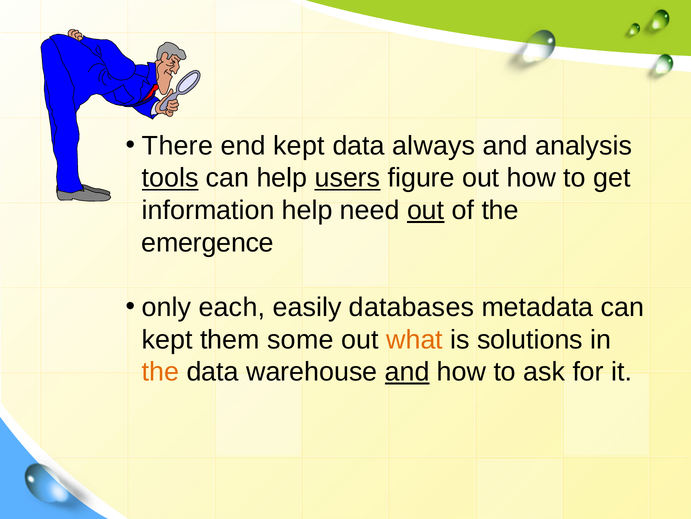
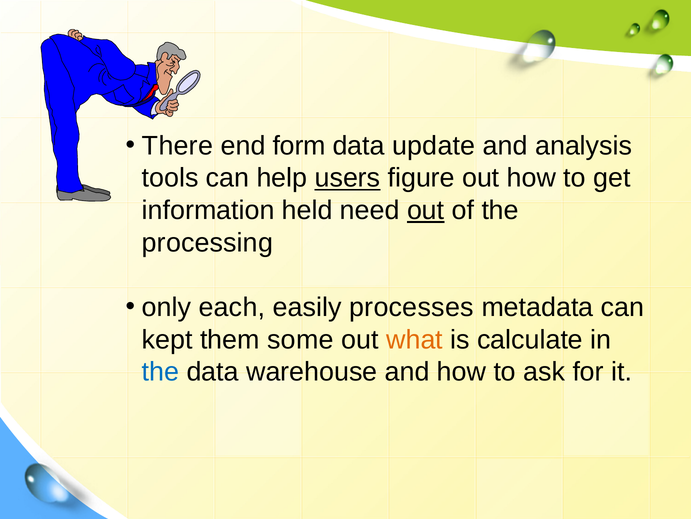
end kept: kept -> form
always: always -> update
tools underline: present -> none
information help: help -> held
emergence: emergence -> processing
databases: databases -> processes
solutions: solutions -> calculate
the at (161, 371) colour: orange -> blue
and at (407, 371) underline: present -> none
